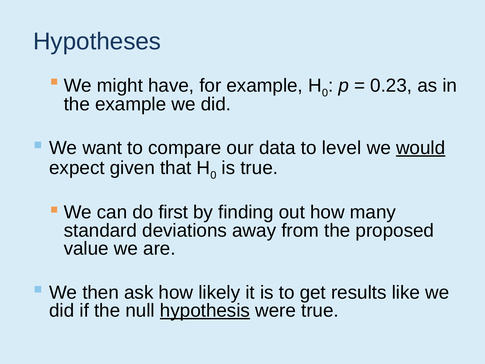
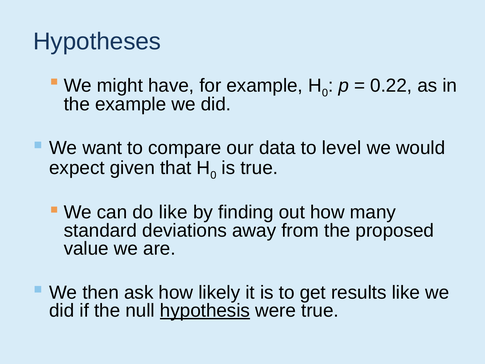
0.23: 0.23 -> 0.22
would underline: present -> none
do first: first -> like
